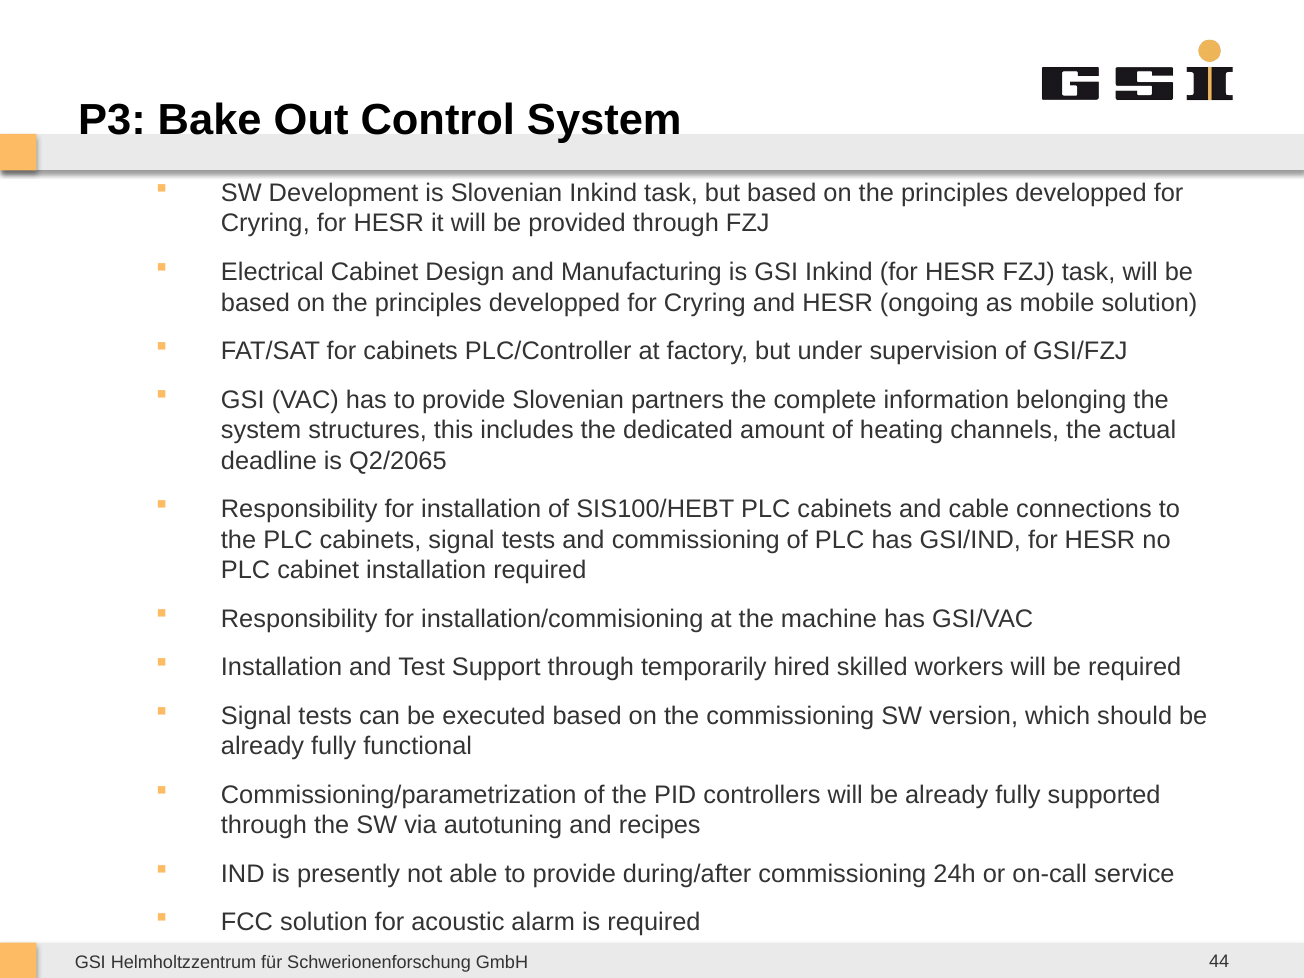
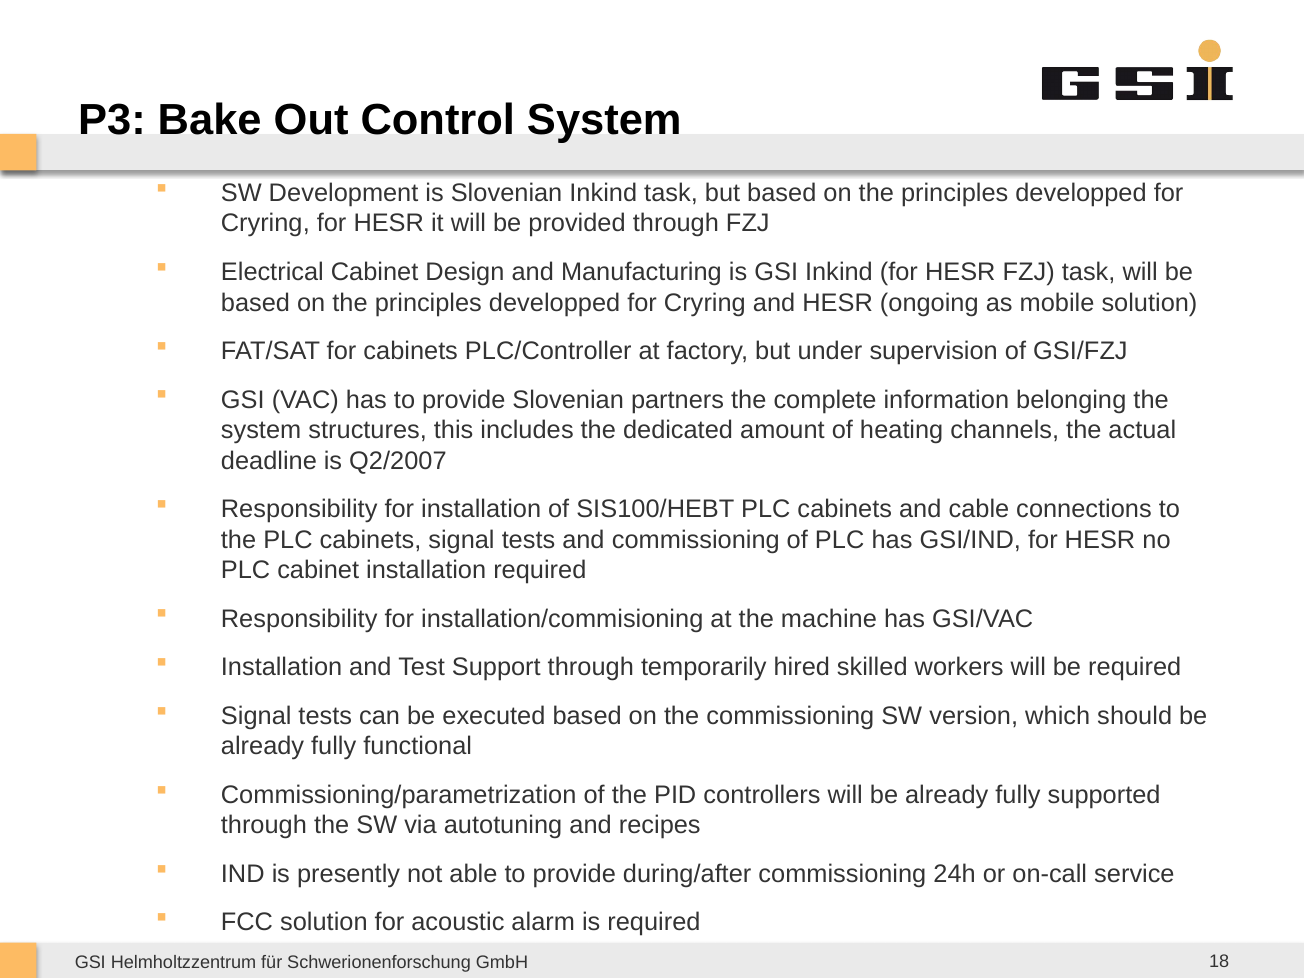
Q2/2065: Q2/2065 -> Q2/2007
44: 44 -> 18
